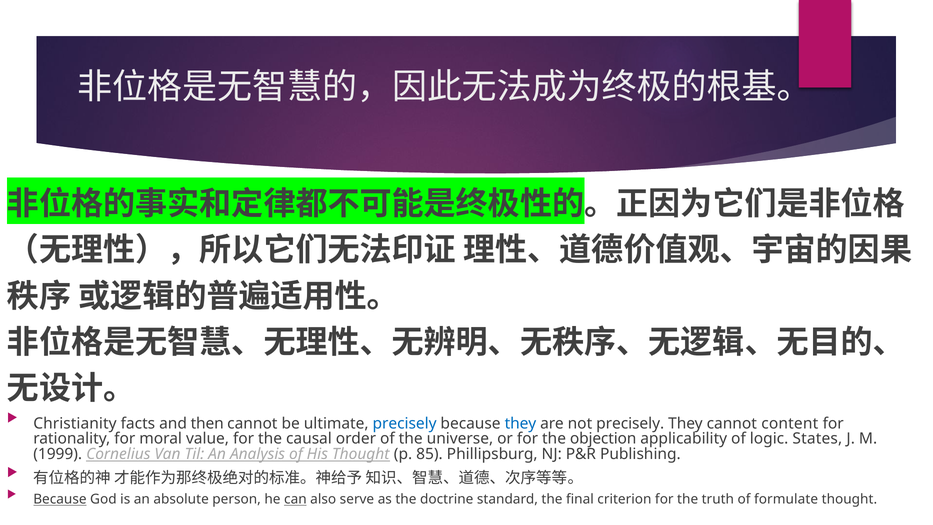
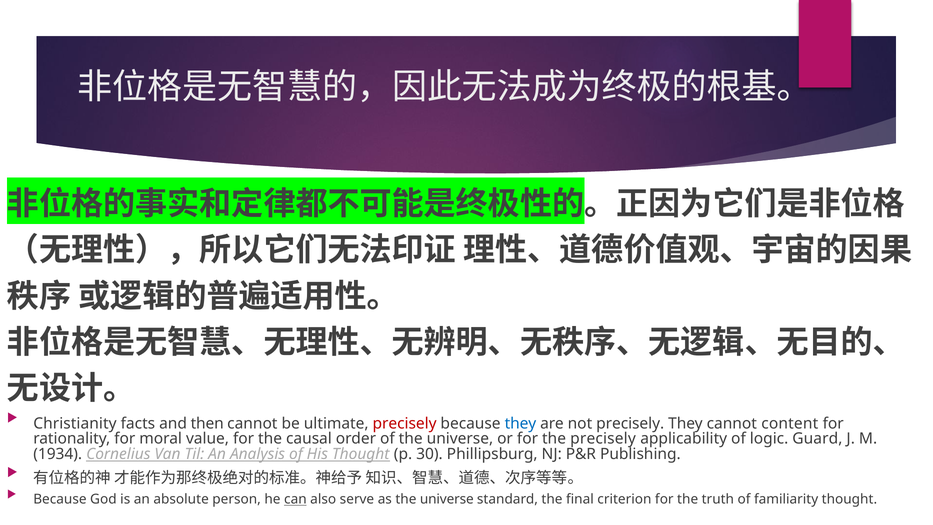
precisely at (405, 423) colour: blue -> red
the objection: objection -> precisely
States: States -> Guard
1999: 1999 -> 1934
85: 85 -> 30
Because at (60, 499) underline: present -> none
as the doctrine: doctrine -> universe
formulate: formulate -> familiarity
